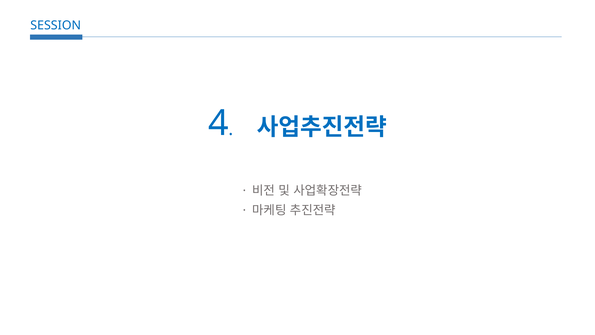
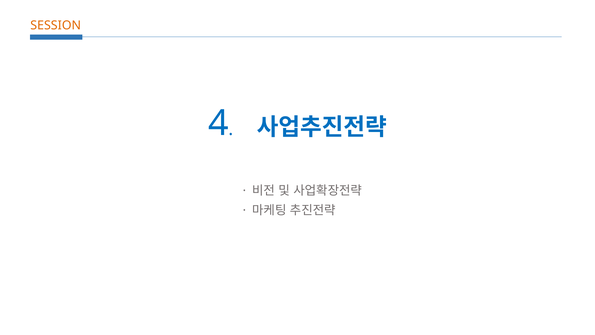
SESSION colour: blue -> orange
